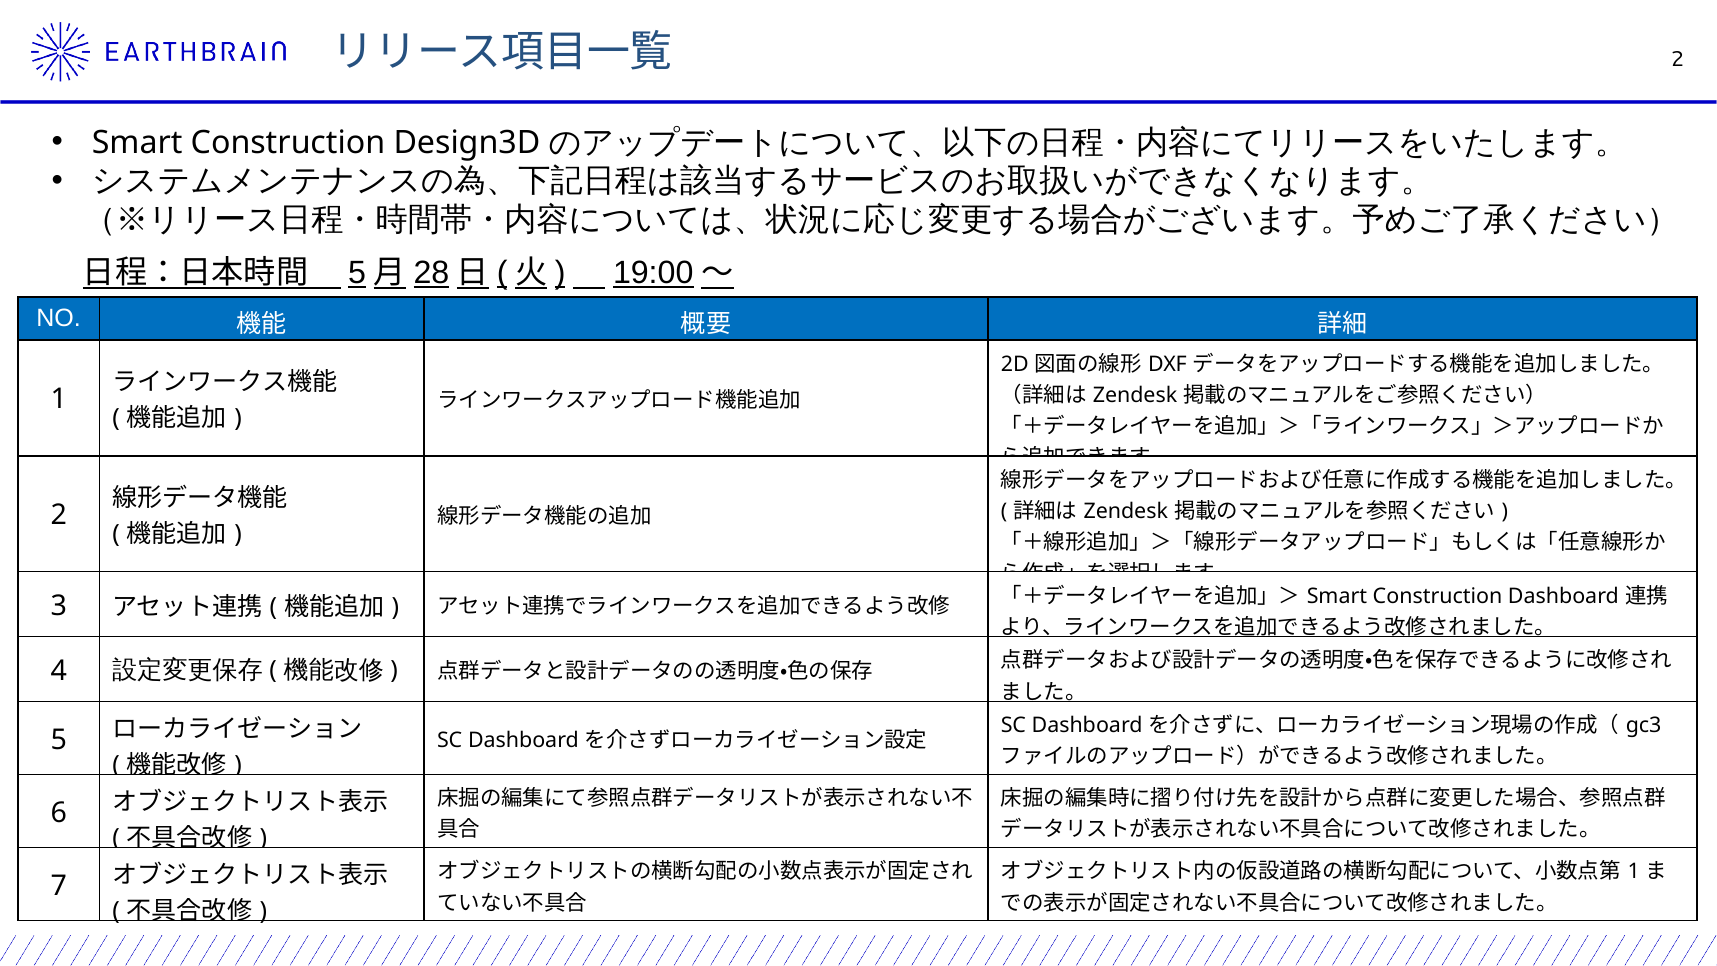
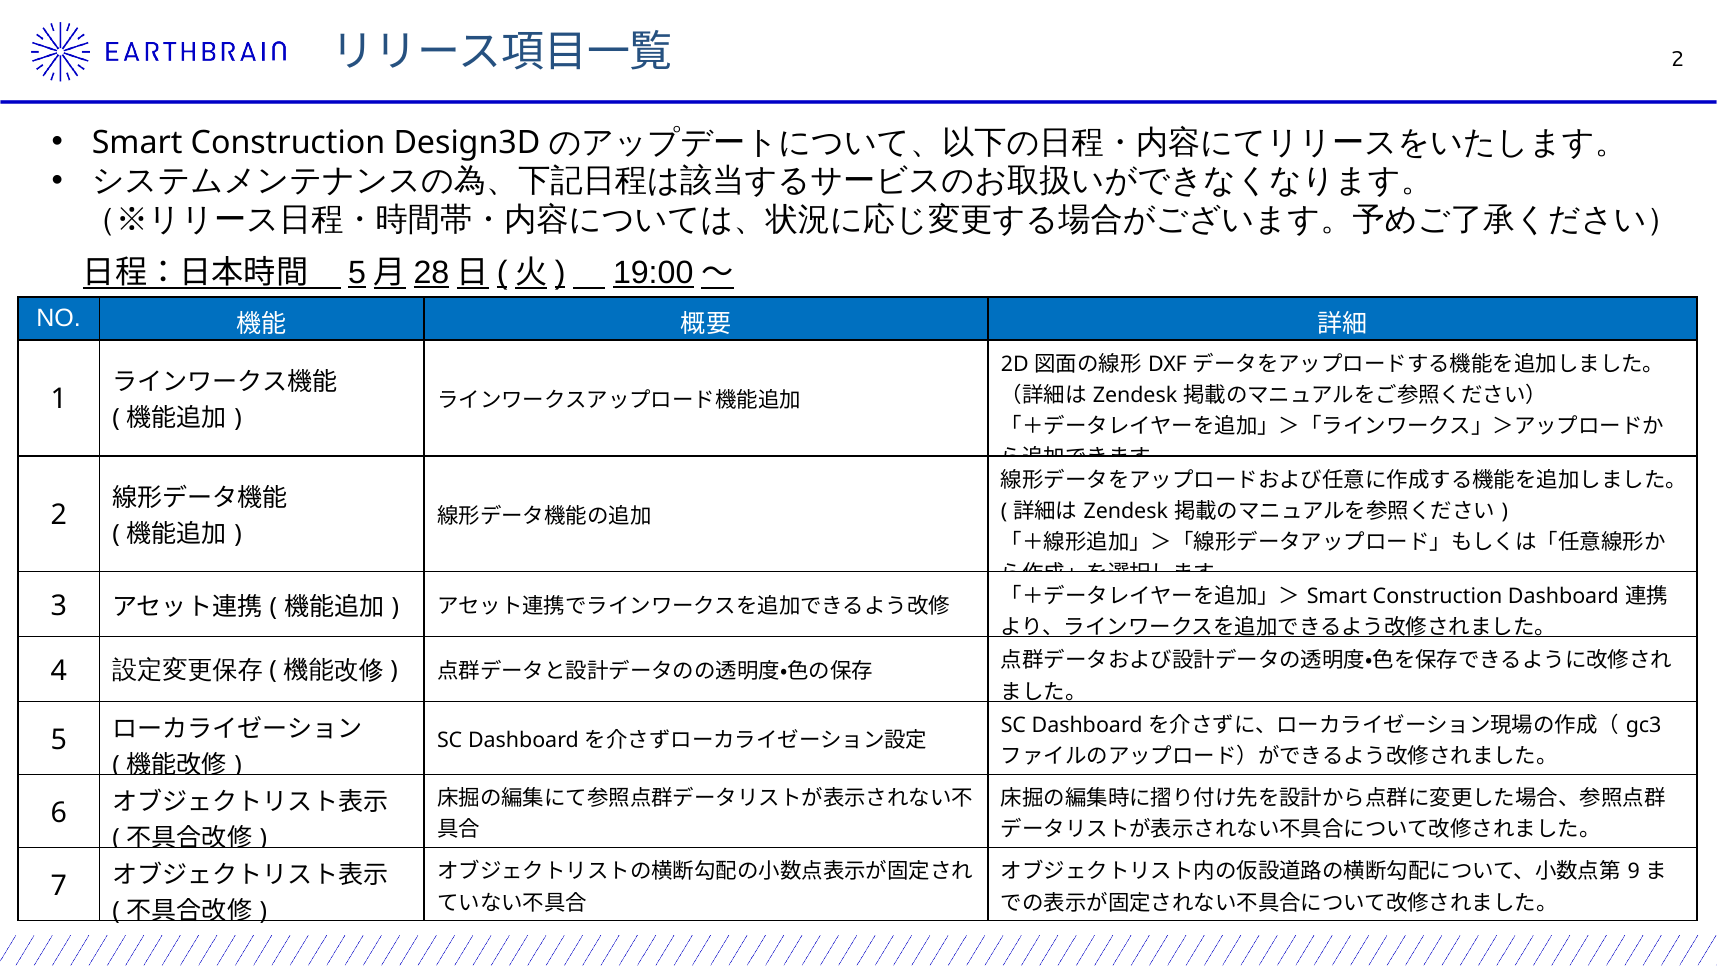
1 at (1634, 872): 1 -> 9
